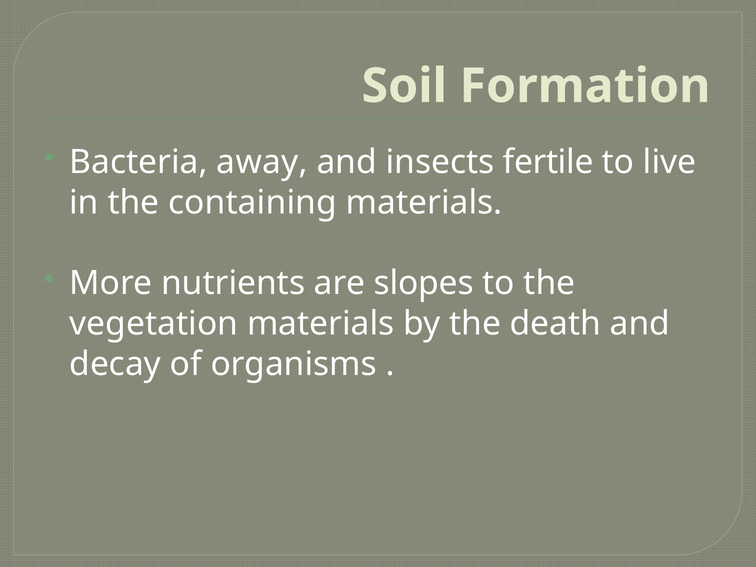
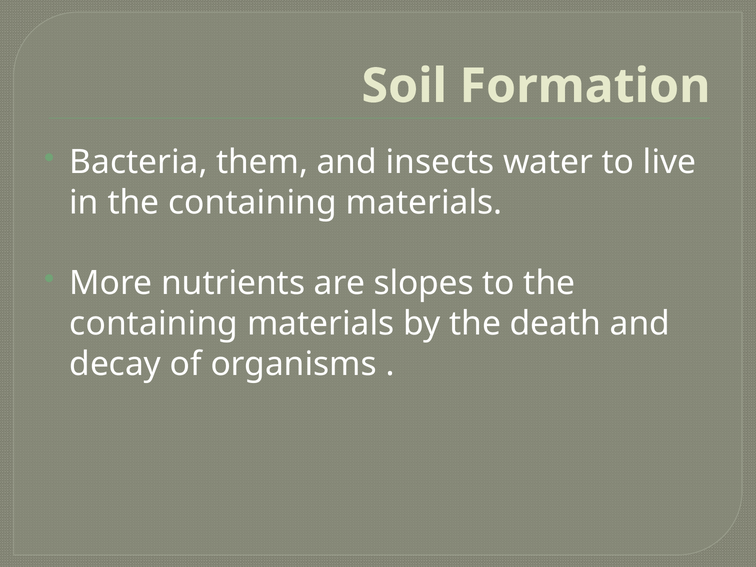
away: away -> them
fertile: fertile -> water
vegetation at (154, 324): vegetation -> containing
